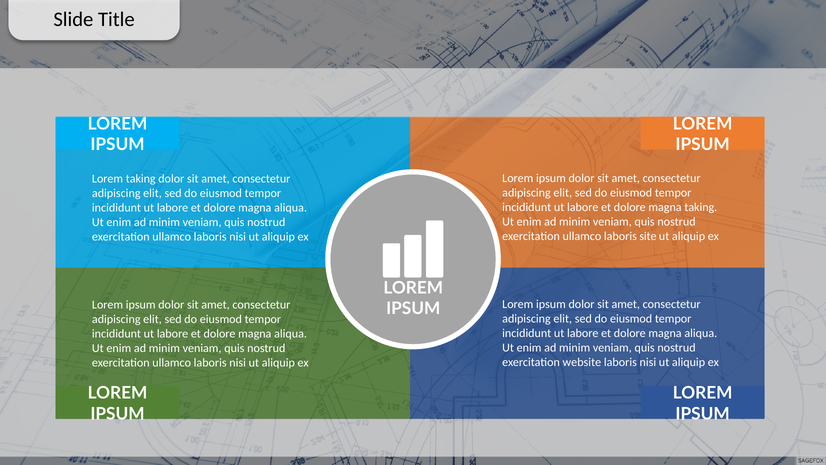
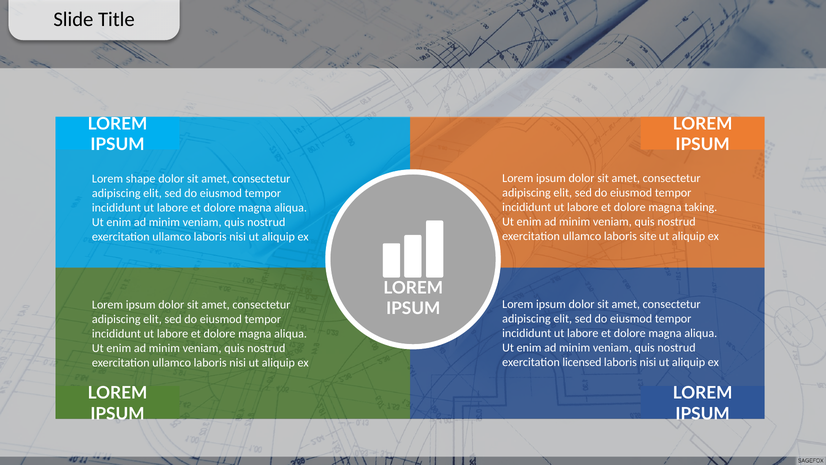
Lorem taking: taking -> shape
website: website -> licensed
